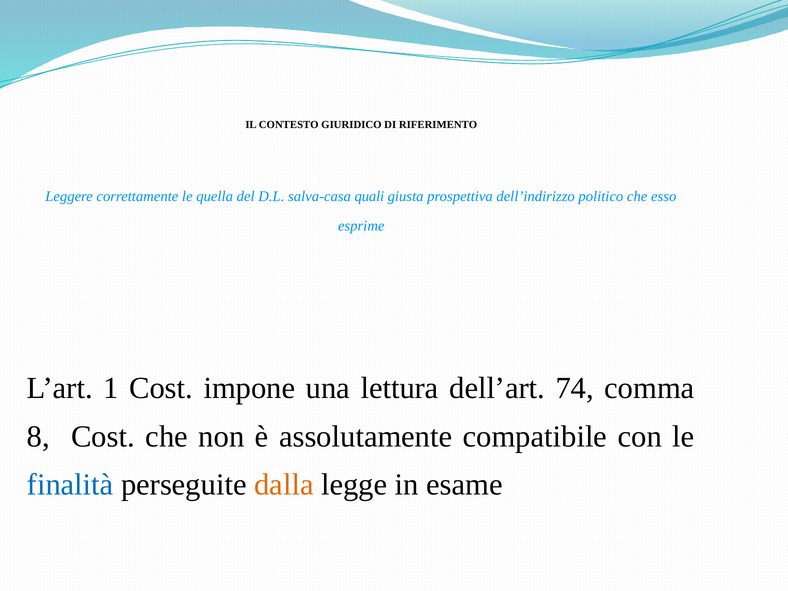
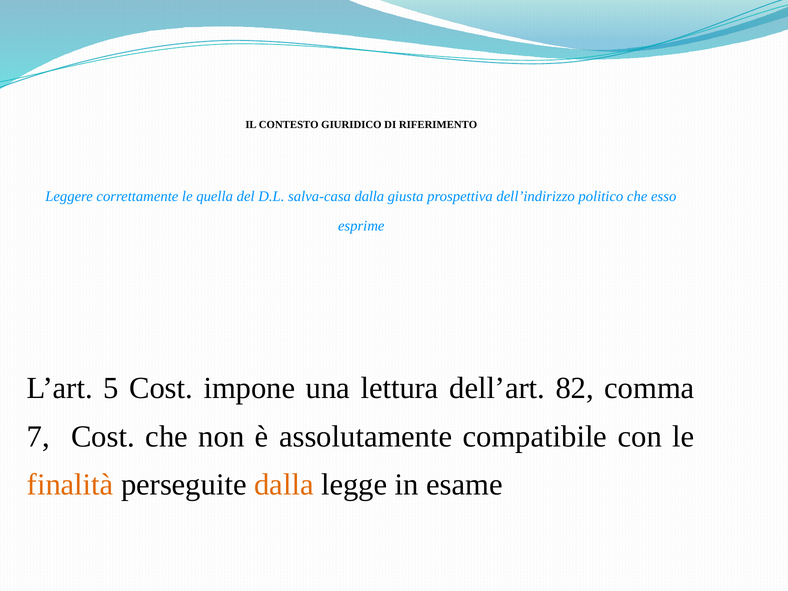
salva-casa quali: quali -> dalla
1: 1 -> 5
74: 74 -> 82
8: 8 -> 7
finalità colour: blue -> orange
